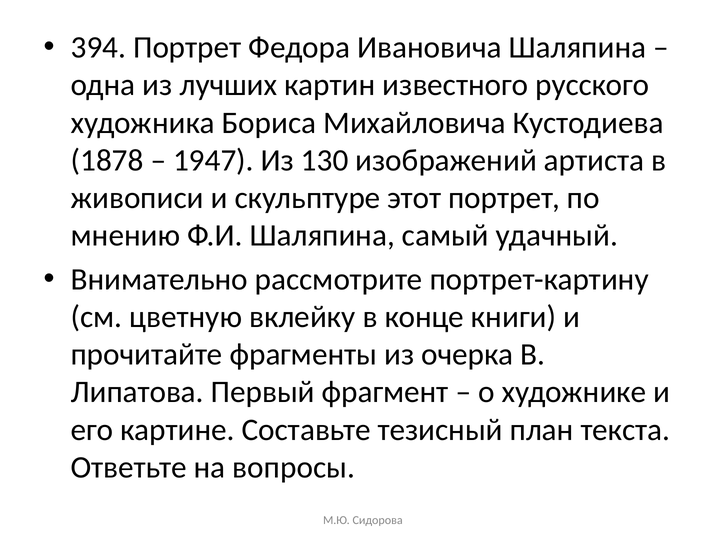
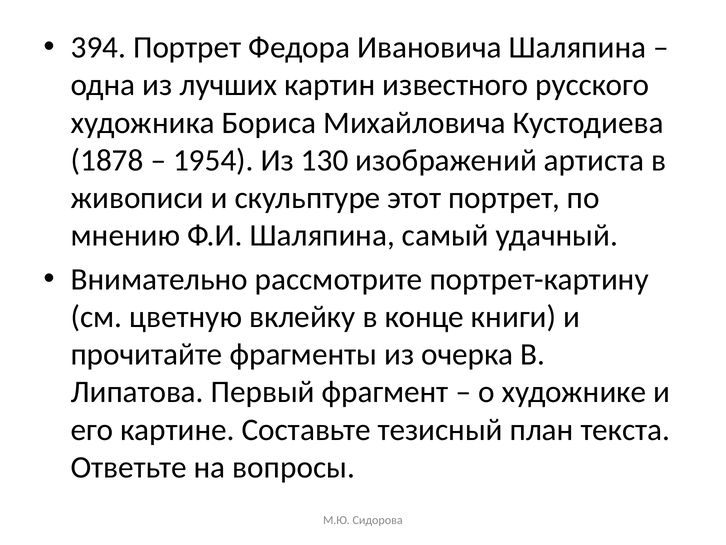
1947: 1947 -> 1954
